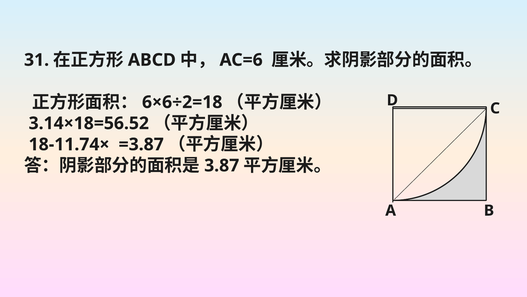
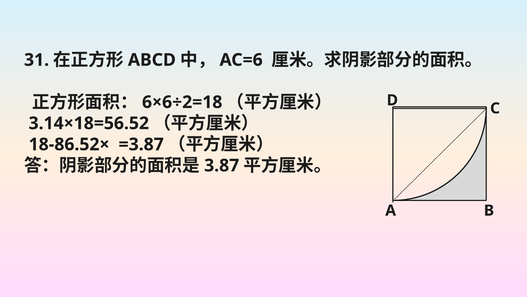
18-11.74×: 18-11.74× -> 18-86.52×
